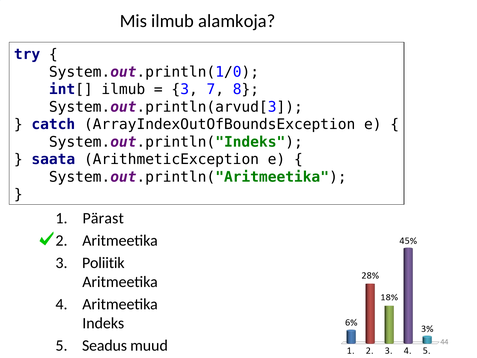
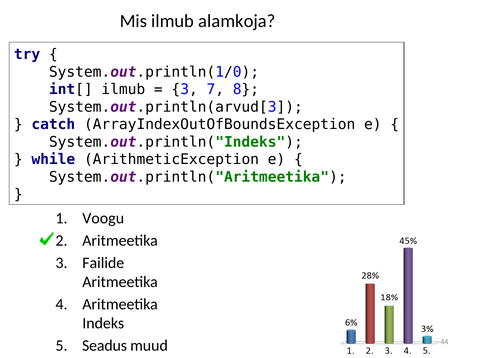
saata: saata -> while
Pärast: Pärast -> Voogu
Poliitik: Poliitik -> Failide
